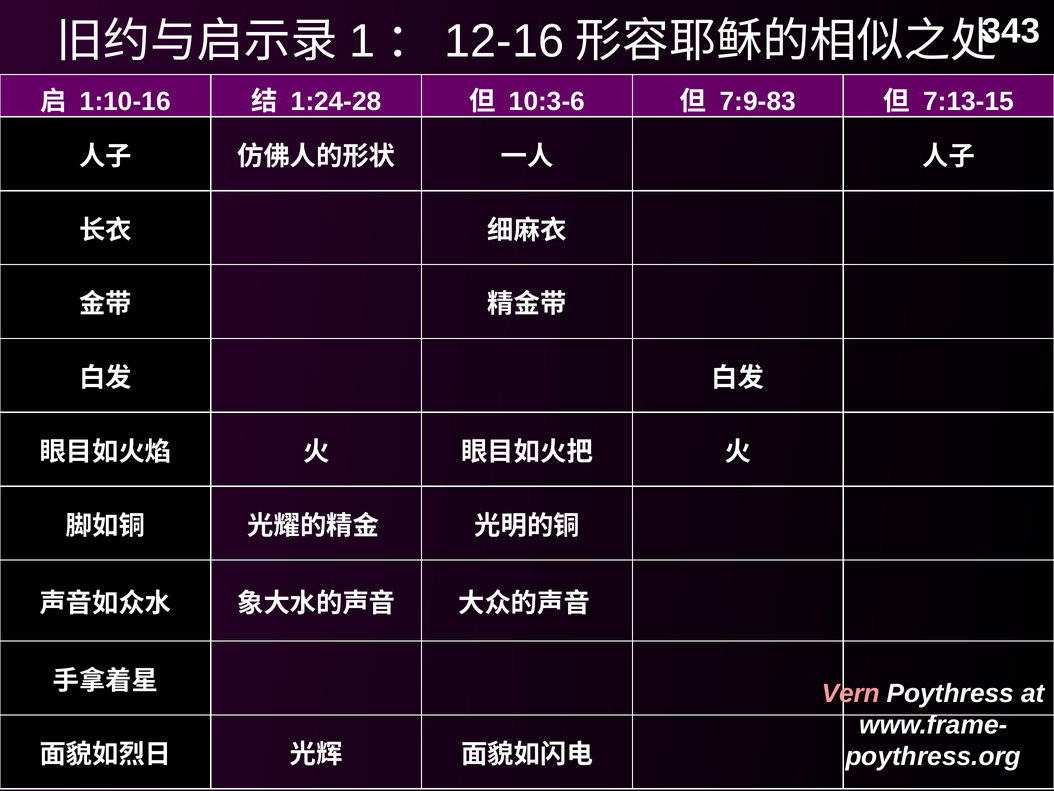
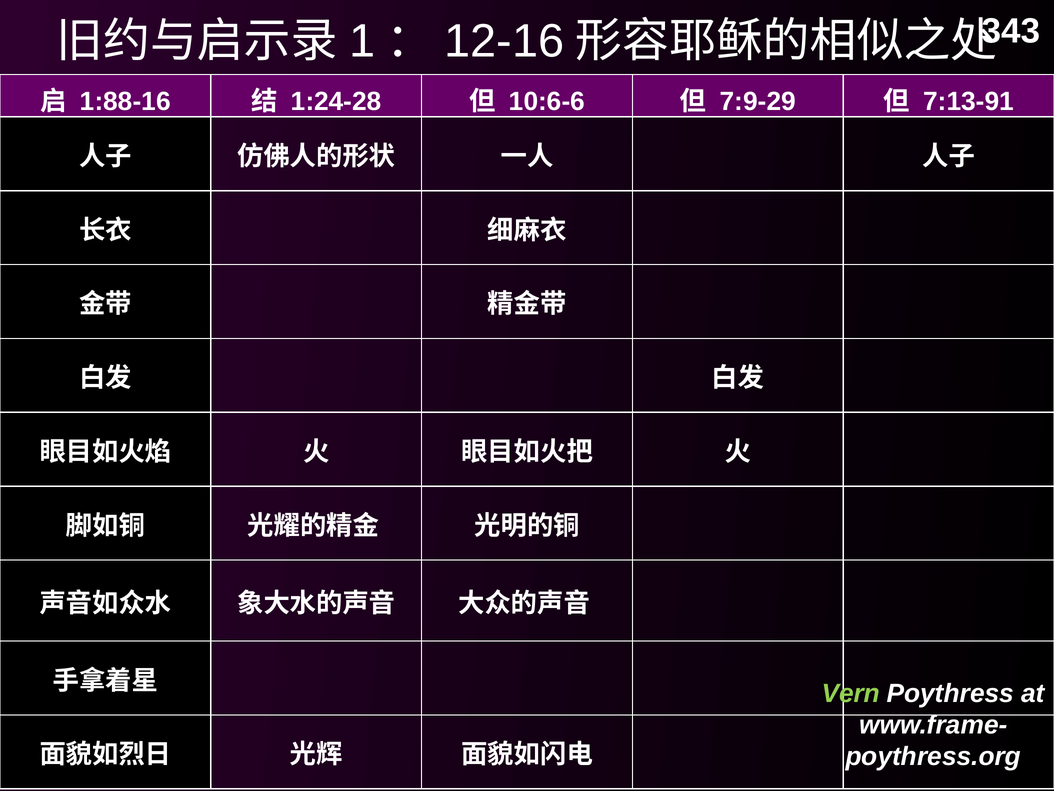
1:10-16: 1:10-16 -> 1:88-16
10:3-6: 10:3-6 -> 10:6-6
7:9-83: 7:9-83 -> 7:9-29
7:13-15: 7:13-15 -> 7:13-91
Vern colour: pink -> light green
